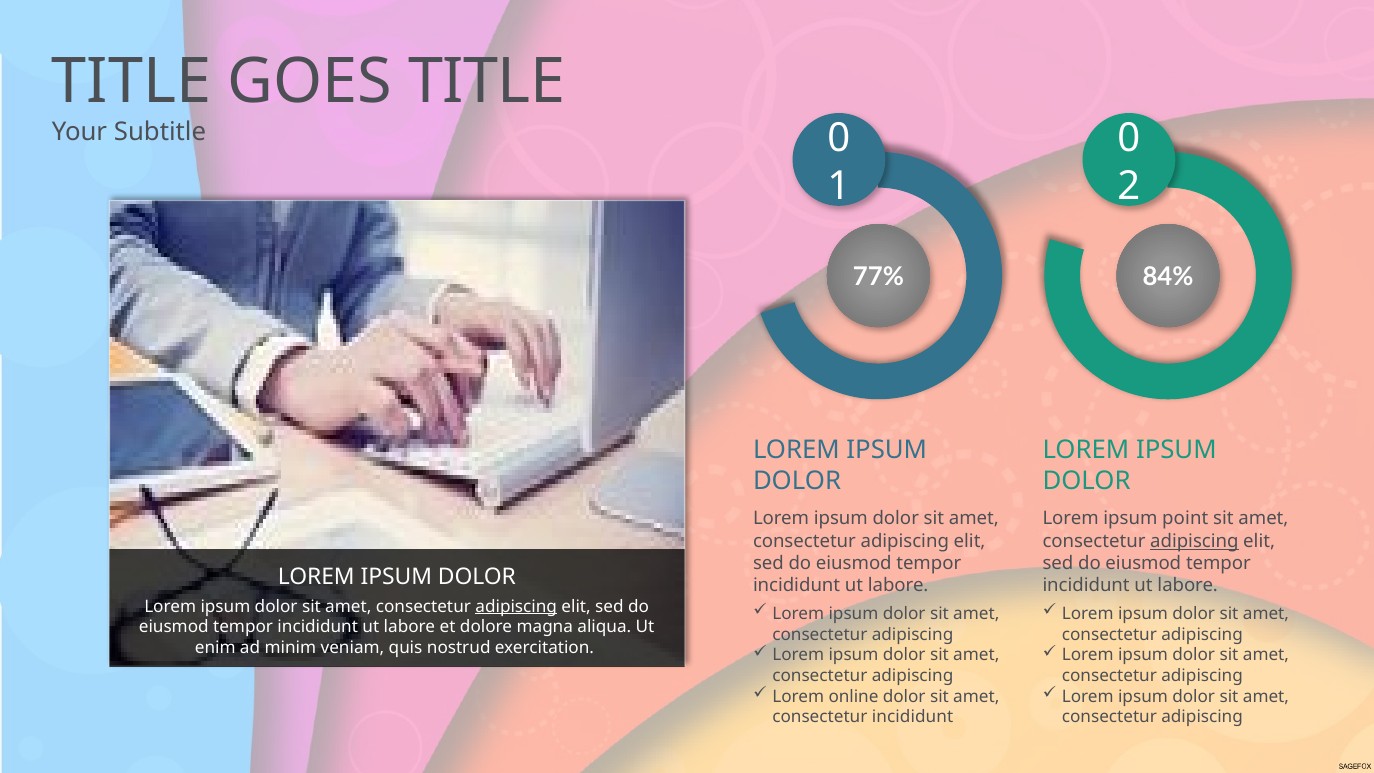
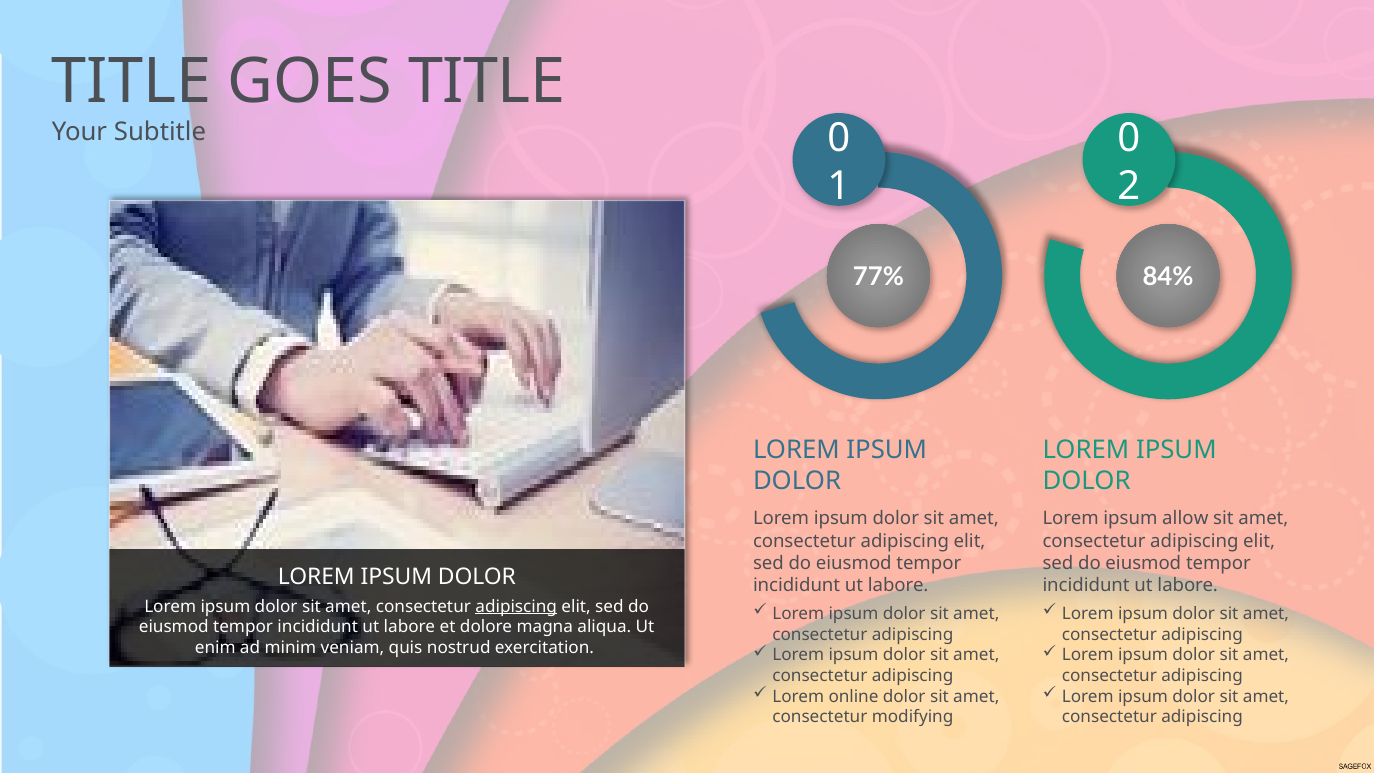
point: point -> allow
adipiscing at (1194, 541) underline: present -> none
consectetur incididunt: incididunt -> modifying
